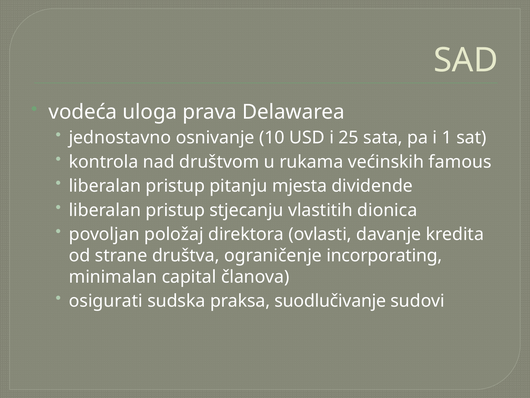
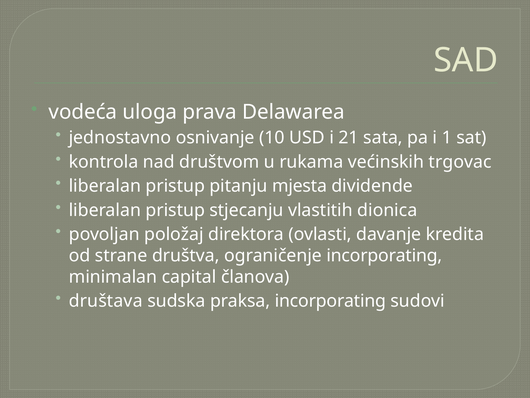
25: 25 -> 21
famous: famous -> trgovac
osigurati: osigurati -> društava
praksa suodlučivanje: suodlučivanje -> incorporating
